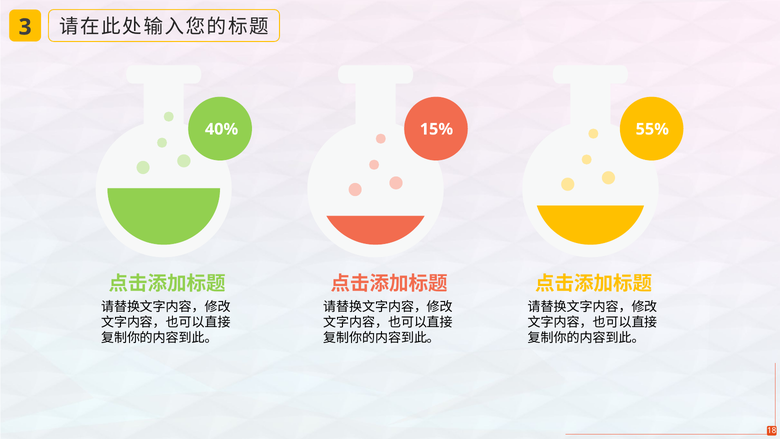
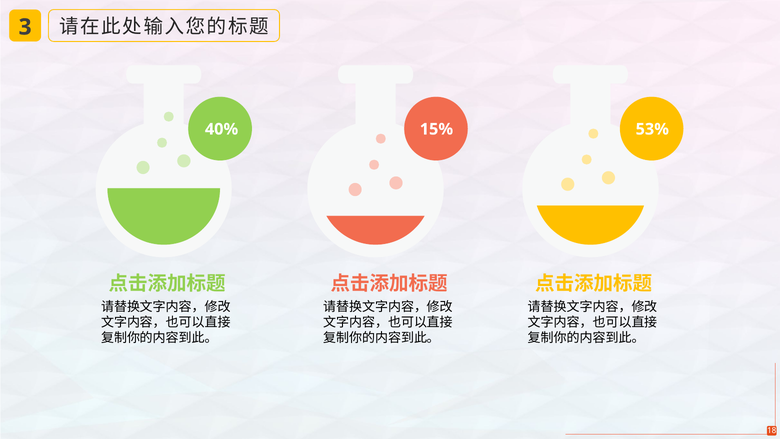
55%: 55% -> 53%
